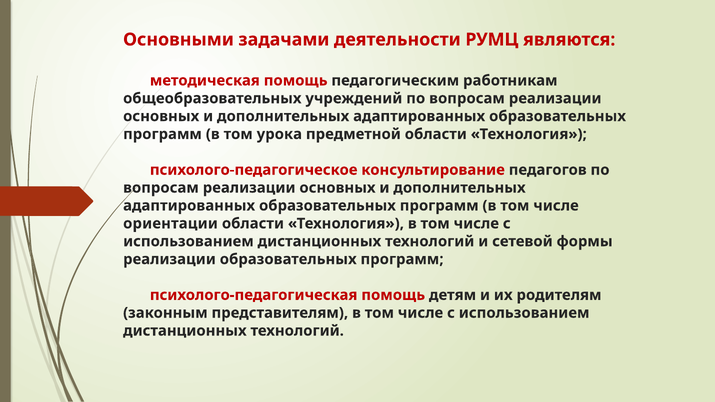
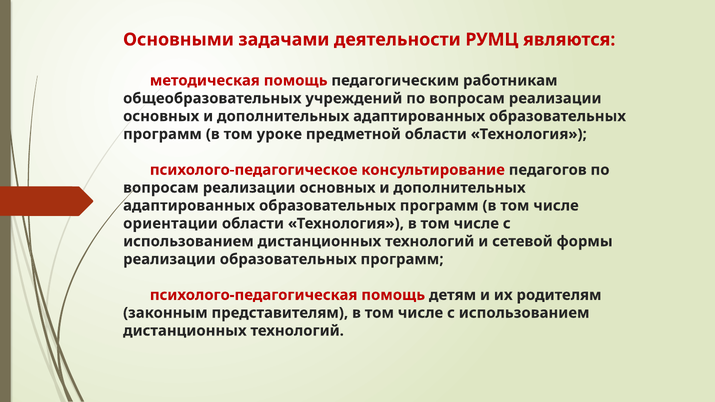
урока: урока -> уроке
